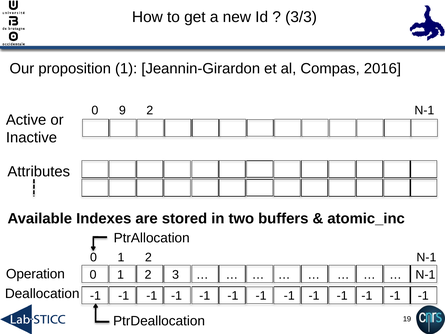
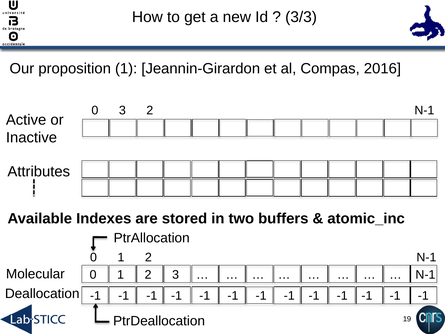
0 9: 9 -> 3
Operation: Operation -> Molecular
